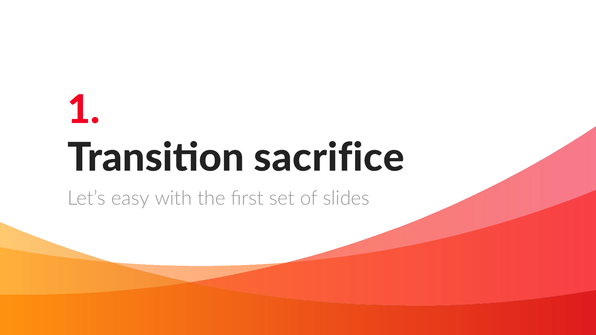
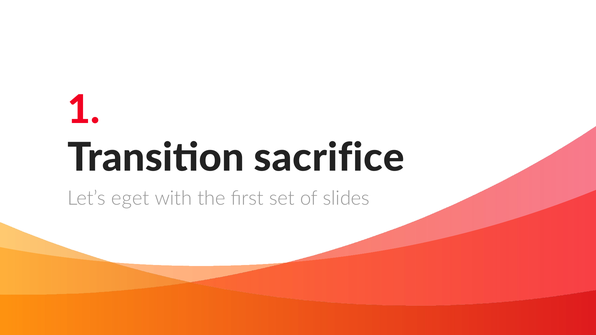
easy: easy -> eget
